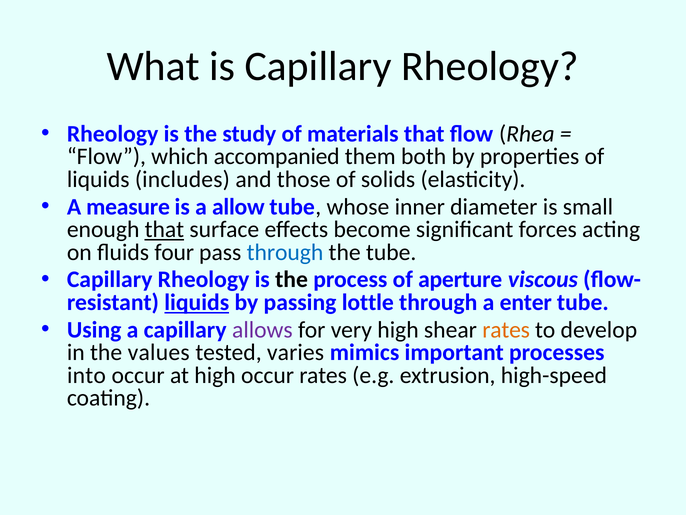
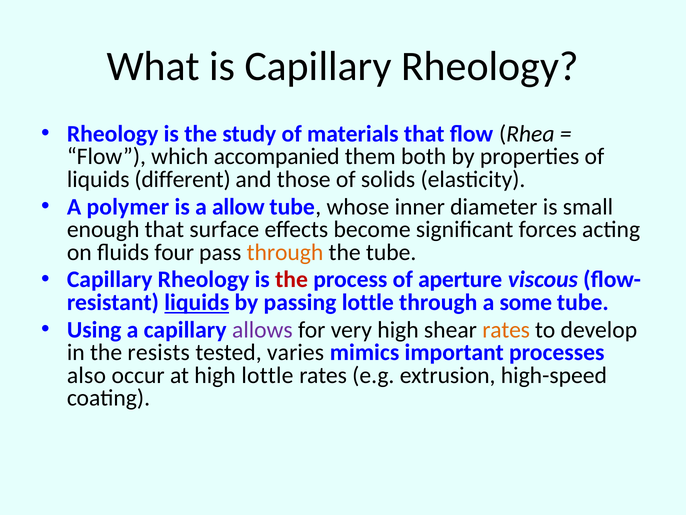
includes: includes -> different
measure: measure -> polymer
that at (164, 229) underline: present -> none
through at (285, 252) colour: blue -> orange
the at (292, 279) colour: black -> red
enter: enter -> some
values: values -> resists
into: into -> also
high occur: occur -> lottle
